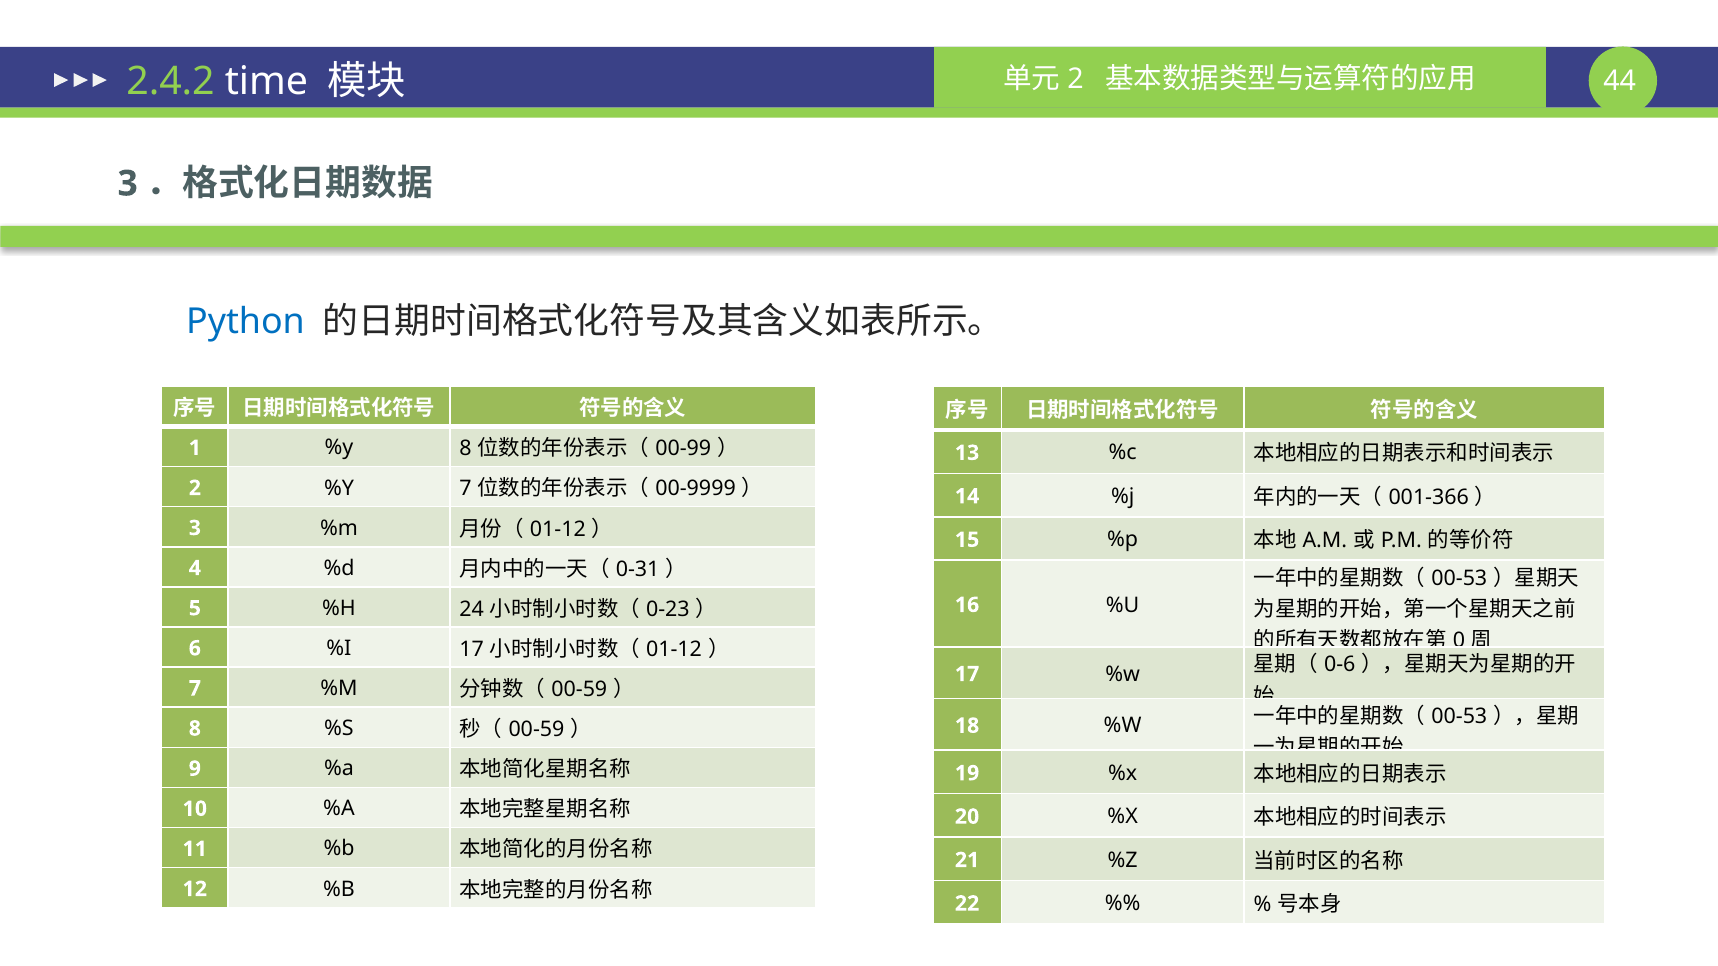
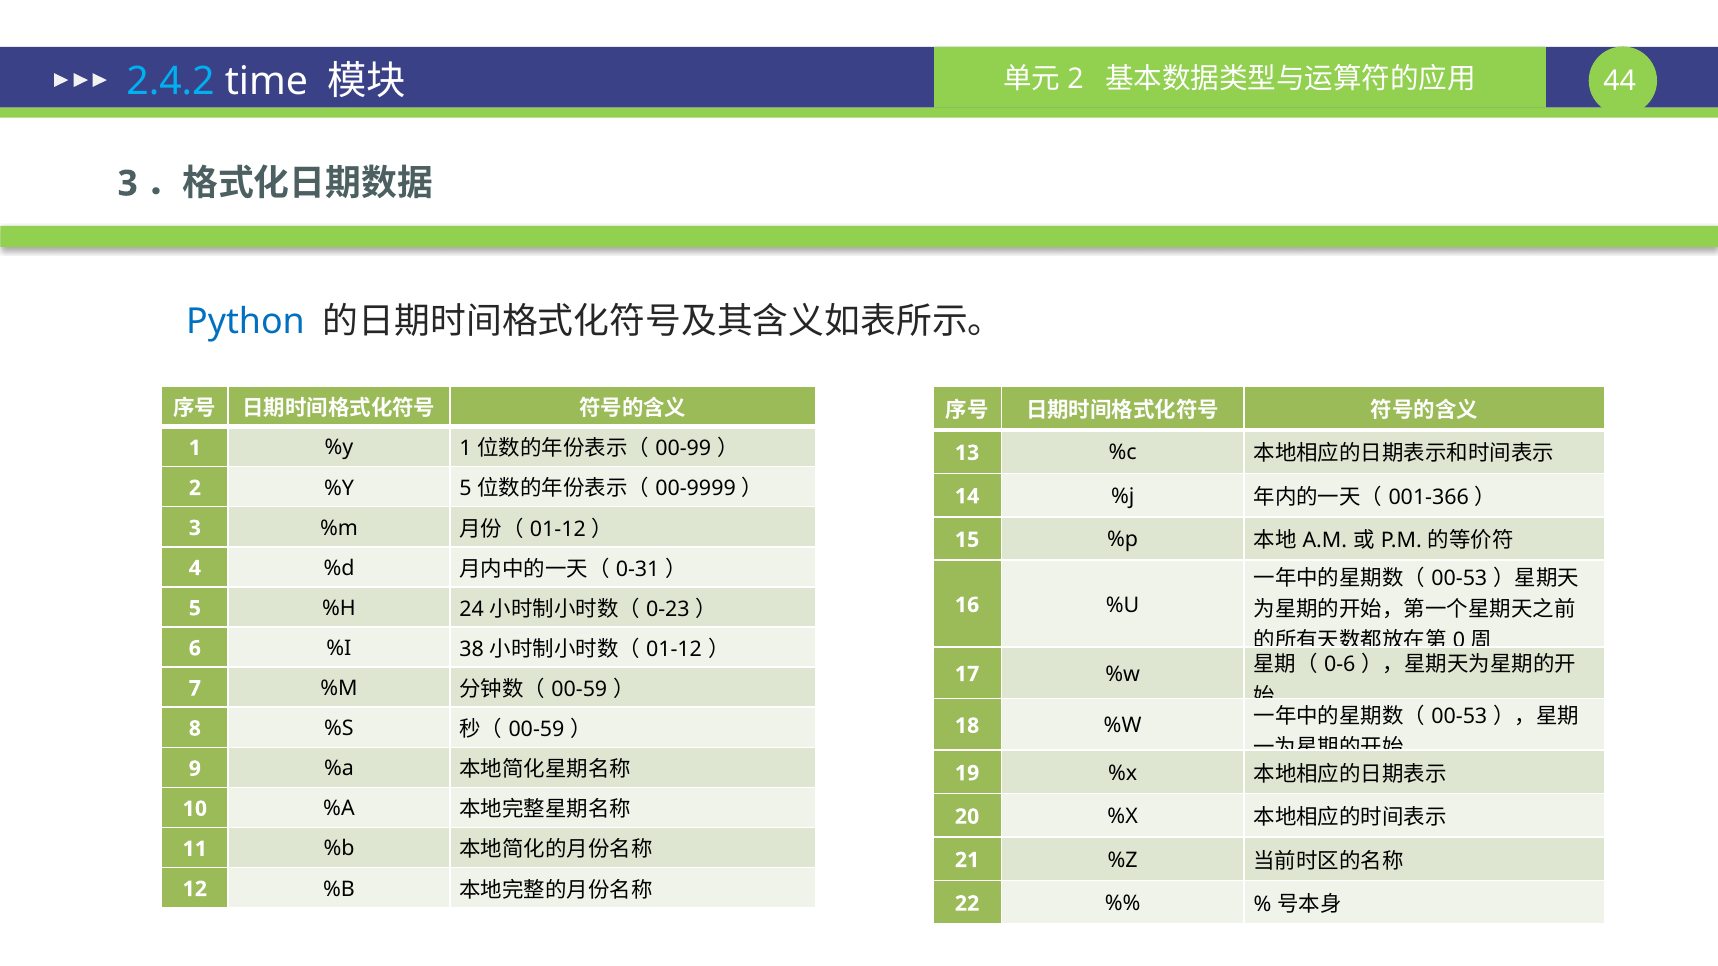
2.4.2 colour: light green -> light blue
%y 8: 8 -> 1
%Y 7: 7 -> 5
%I 17: 17 -> 38
